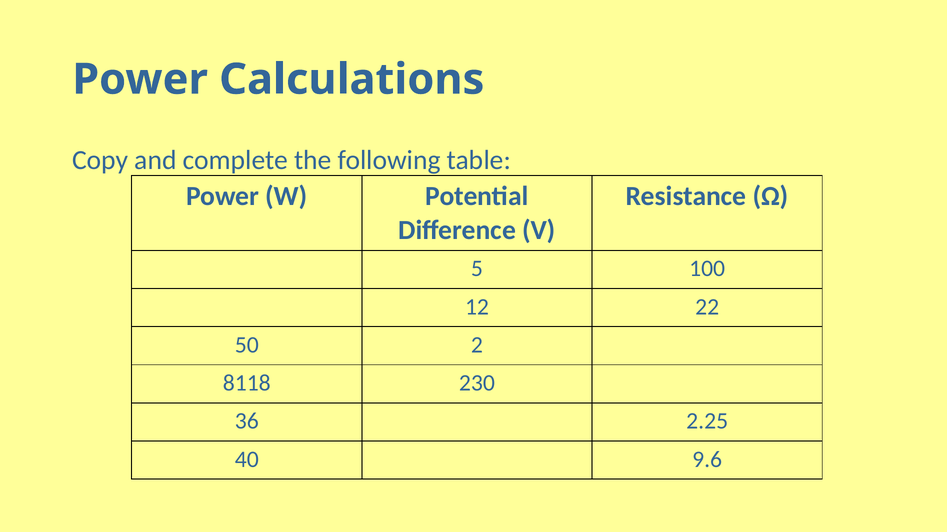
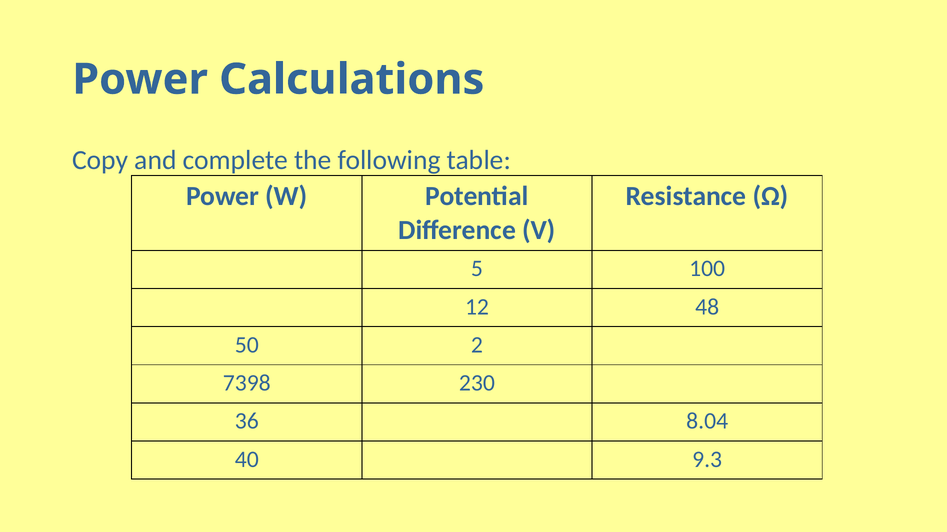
22: 22 -> 48
8118: 8118 -> 7398
2.25: 2.25 -> 8.04
9.6: 9.6 -> 9.3
